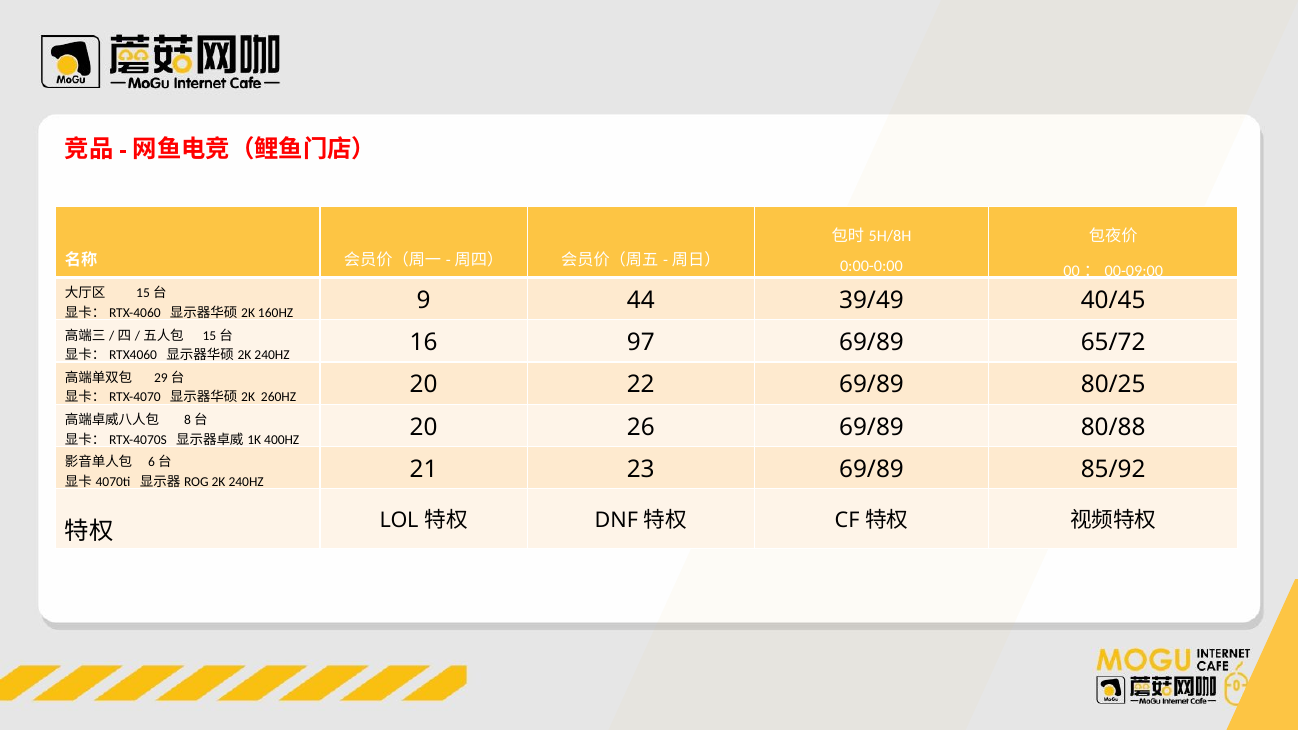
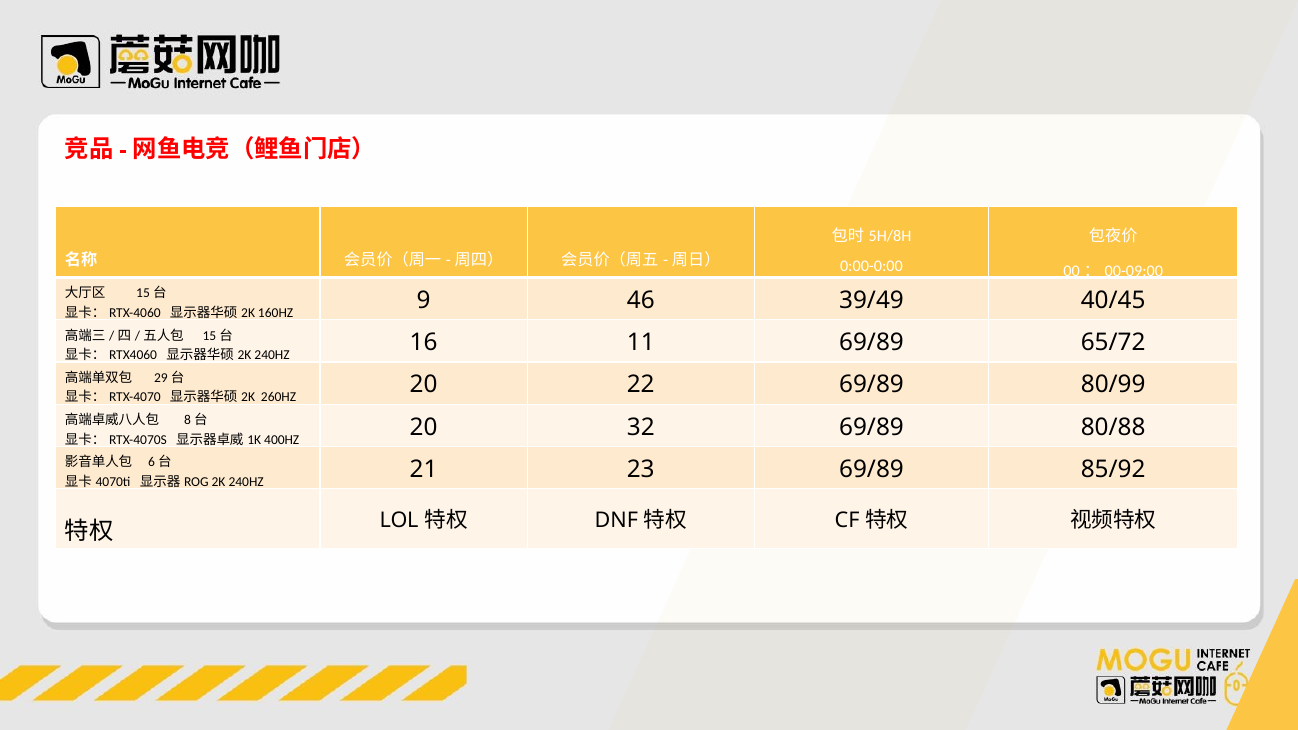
44: 44 -> 46
97: 97 -> 11
80/25: 80/25 -> 80/99
26: 26 -> 32
